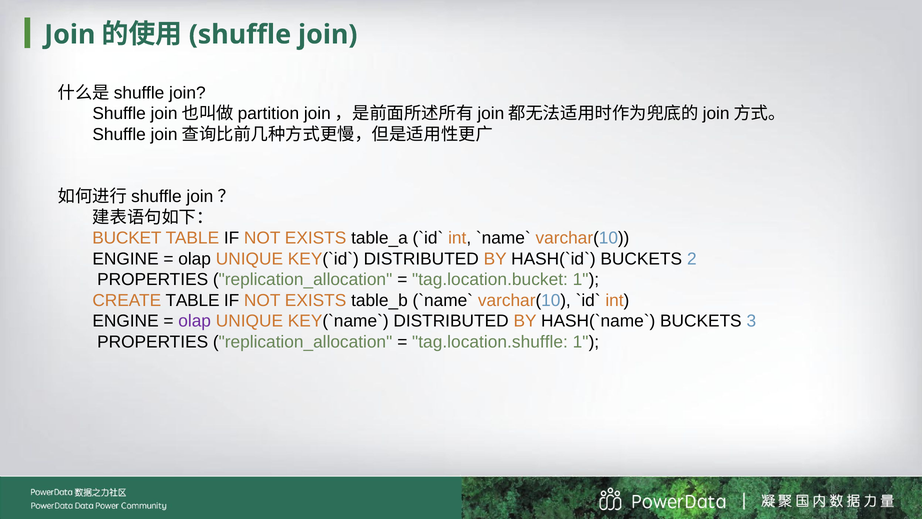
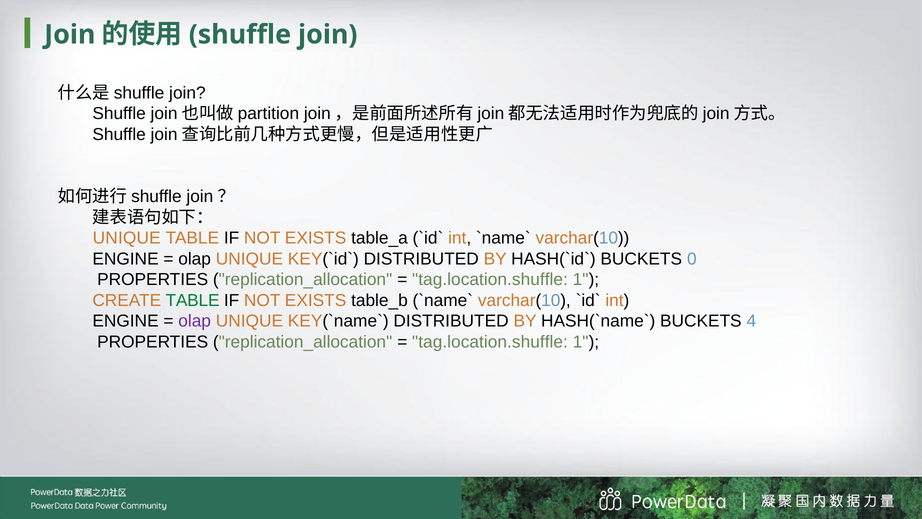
BUCKET at (127, 238): BUCKET -> UNIQUE
2: 2 -> 0
tag.location.bucket at (490, 279): tag.location.bucket -> tag.location.shuffle
TABLE at (193, 300) colour: black -> green
3: 3 -> 4
